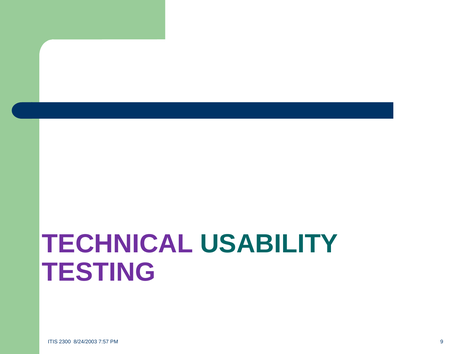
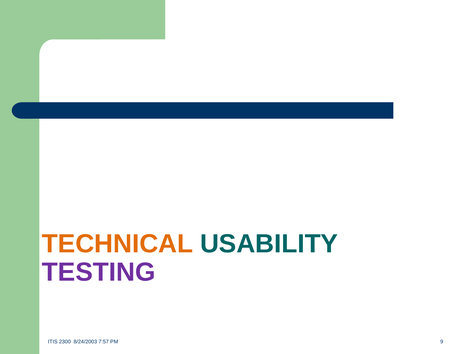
TECHNICAL colour: purple -> orange
